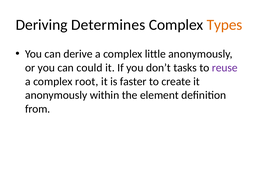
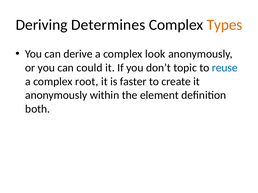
little: little -> look
tasks: tasks -> topic
reuse colour: purple -> blue
from: from -> both
